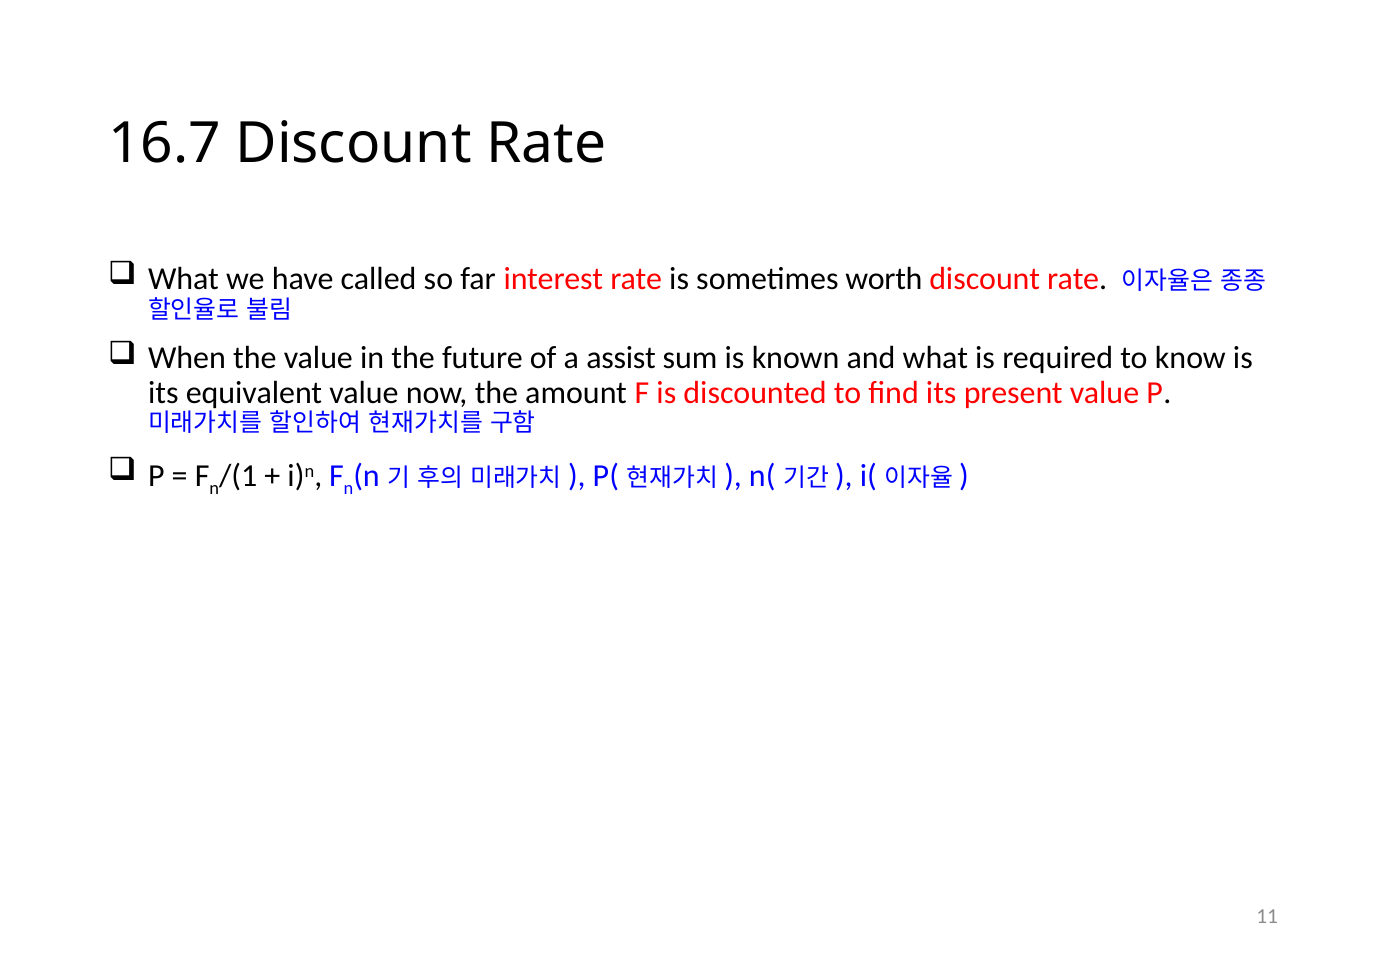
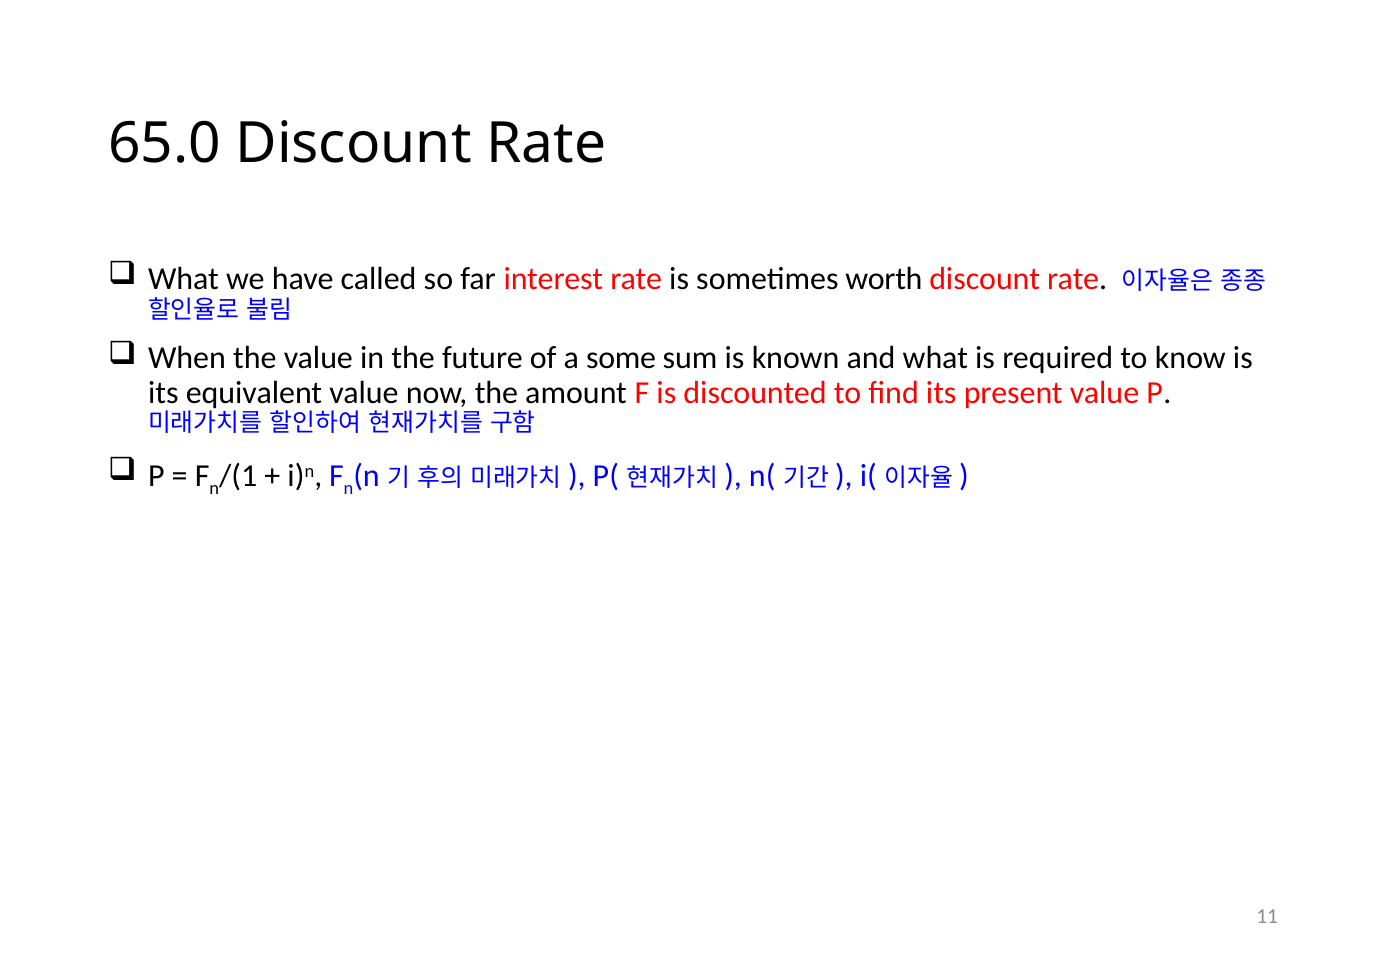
16.7: 16.7 -> 65.0
assist: assist -> some
